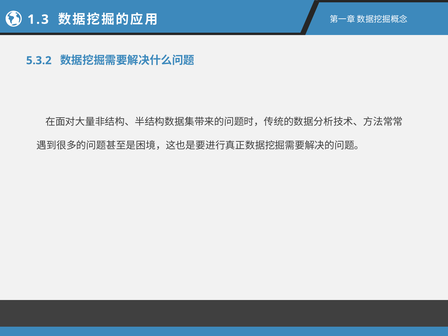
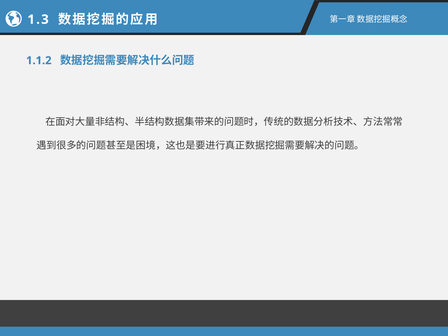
5.3.2: 5.3.2 -> 1.1.2
